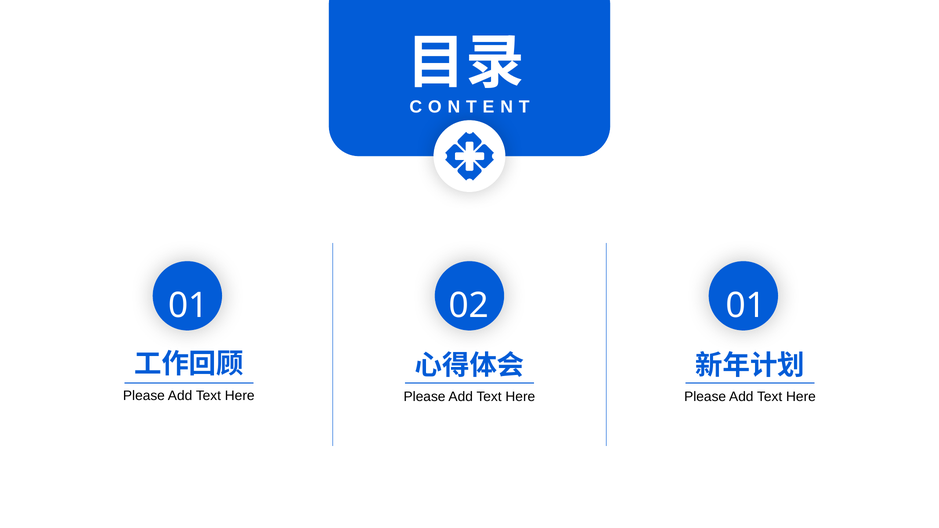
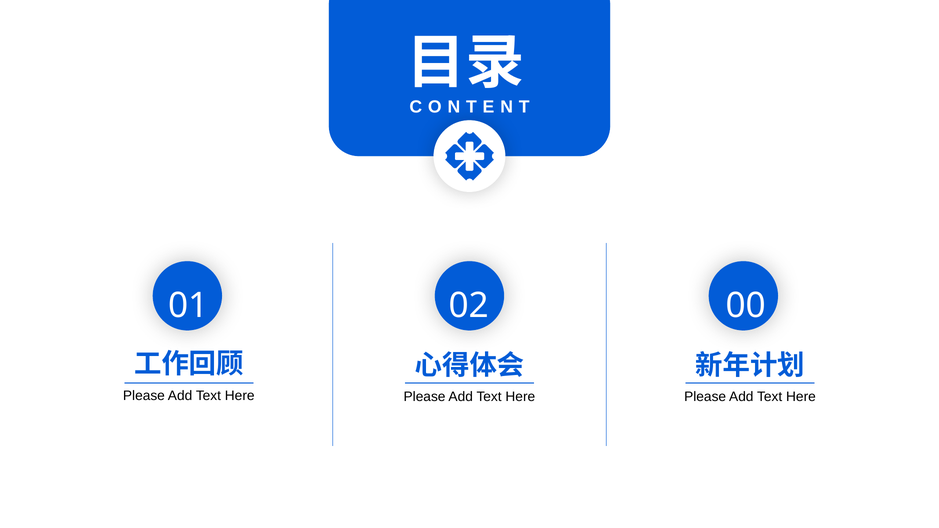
02 01: 01 -> 00
